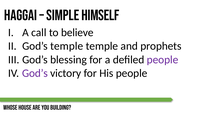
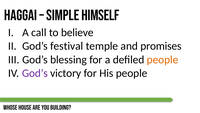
God’s temple: temple -> festival
prophets: prophets -> promises
people at (163, 59) colour: purple -> orange
